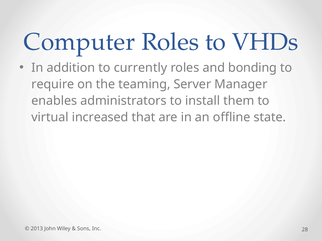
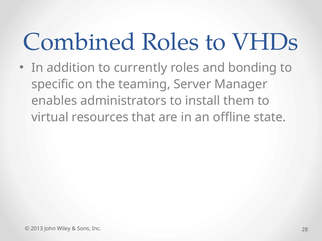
Computer: Computer -> Combined
require: require -> specific
increased: increased -> resources
